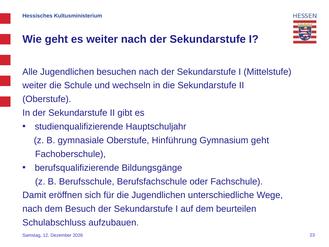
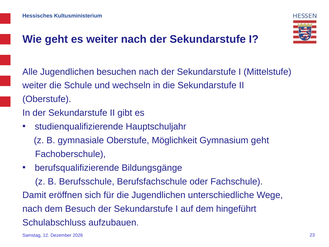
Hinführung: Hinführung -> Möglichkeit
beurteilen: beurteilen -> hingeführt
